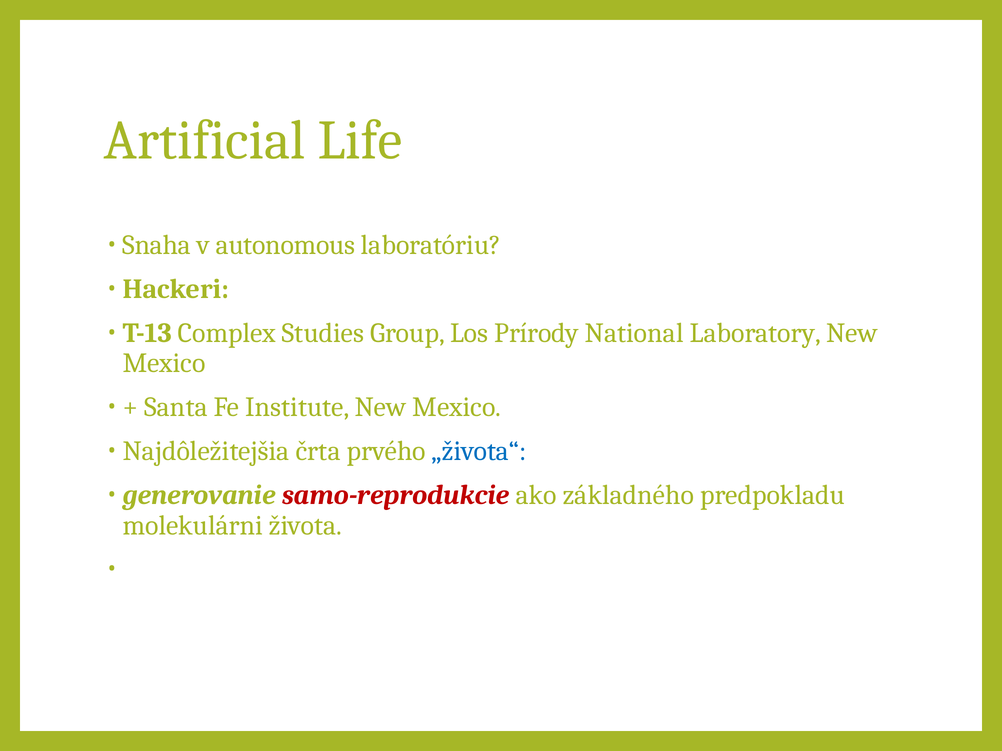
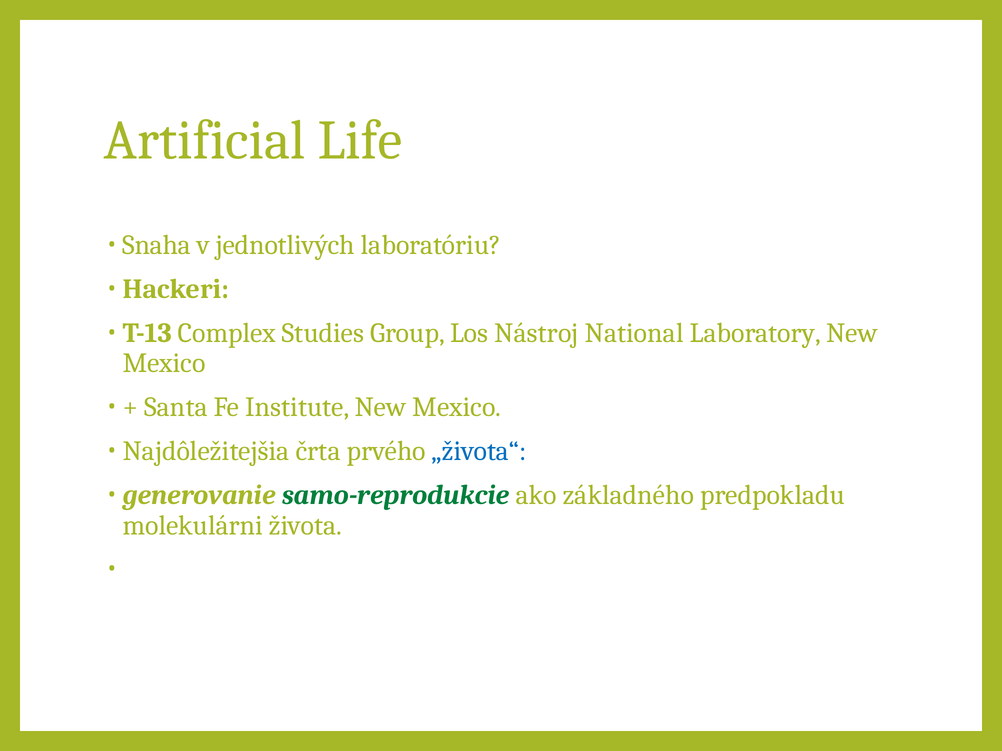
autonomous: autonomous -> jednotlivých
Prírody: Prírody -> Nástroj
samo-reprodukcie colour: red -> green
